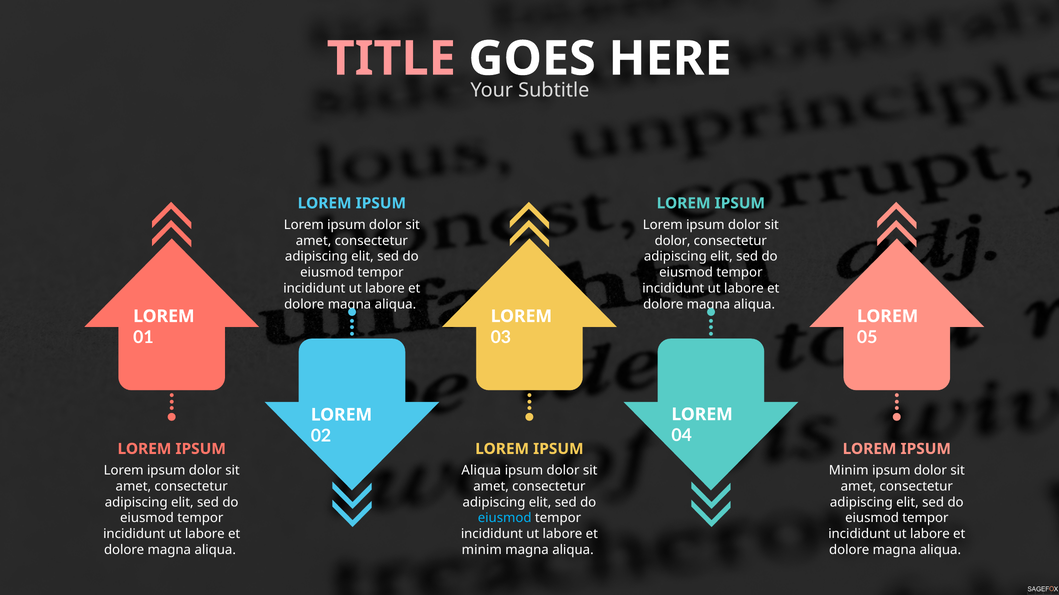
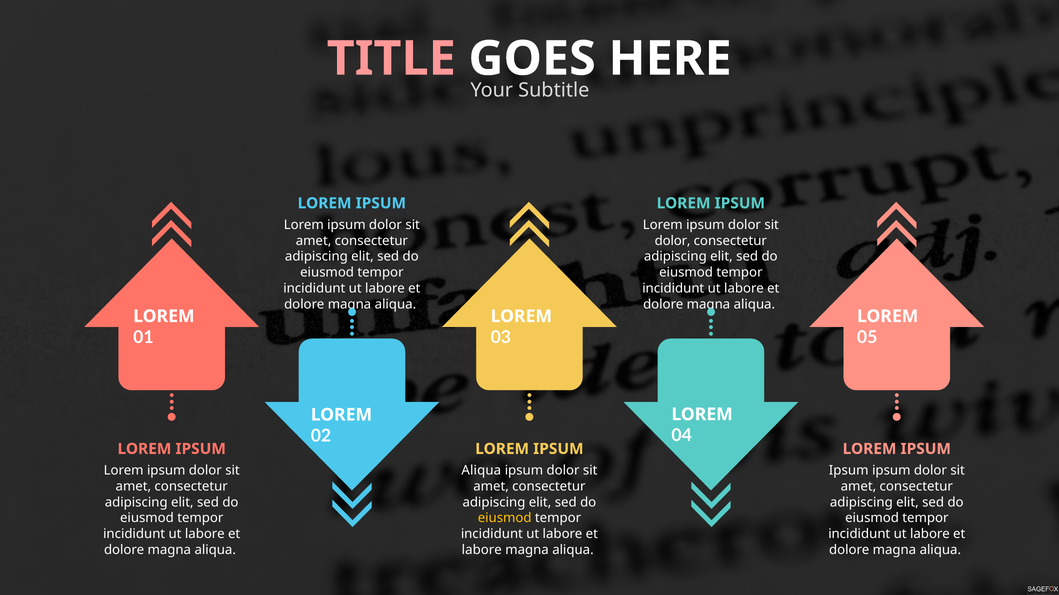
Minim at (849, 471): Minim -> Ipsum
eiusmod at (505, 519) colour: light blue -> yellow
minim at (482, 550): minim -> labore
